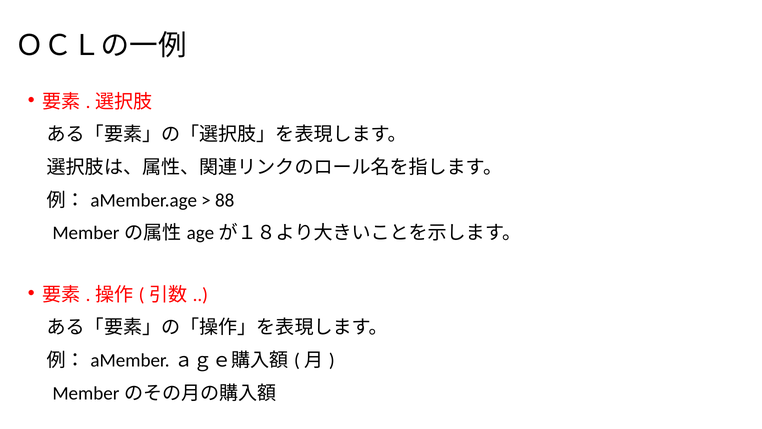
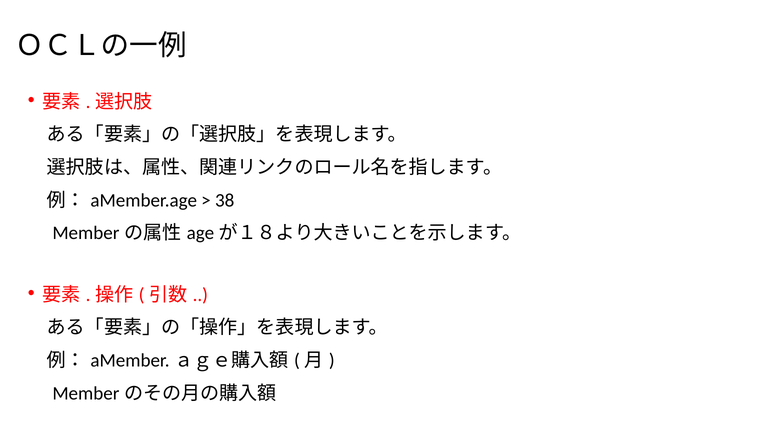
88: 88 -> 38
